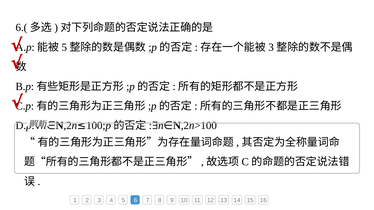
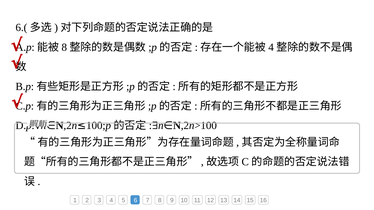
5 at (64, 47): 5 -> 8
3 at (271, 47): 3 -> 4
